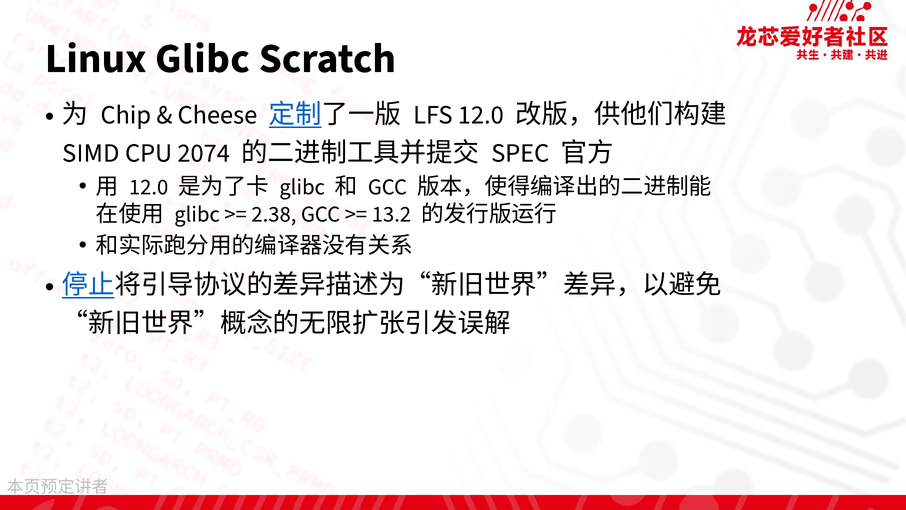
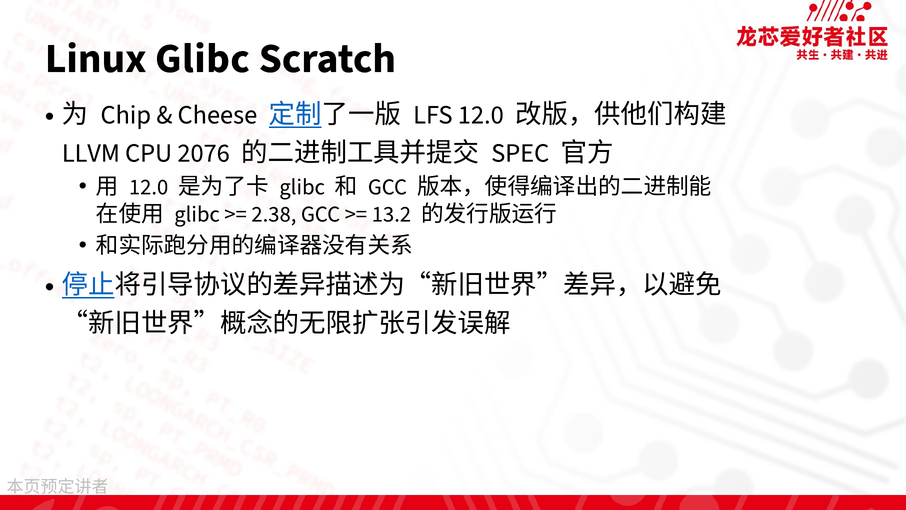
SIMD: SIMD -> LLVM
2074: 2074 -> 2076
